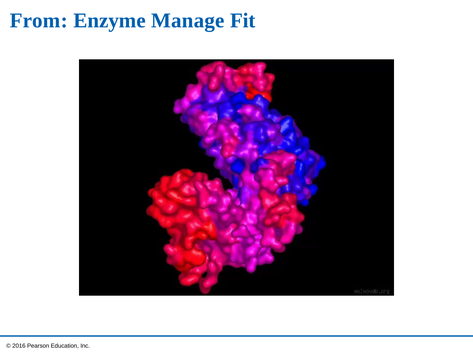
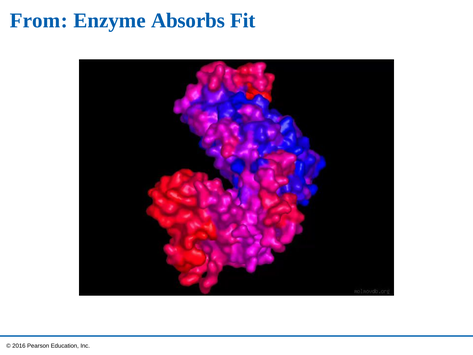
Manage: Manage -> Absorbs
